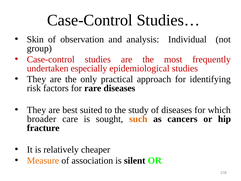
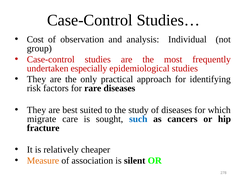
Skin: Skin -> Cost
broader: broader -> migrate
such colour: orange -> blue
